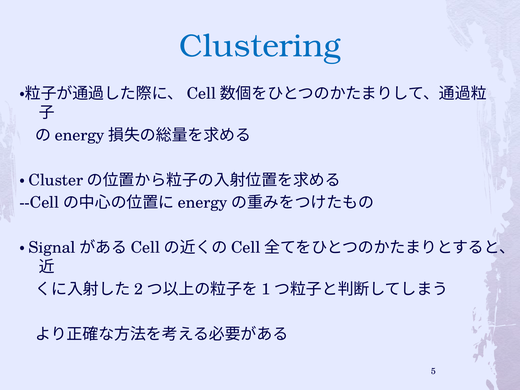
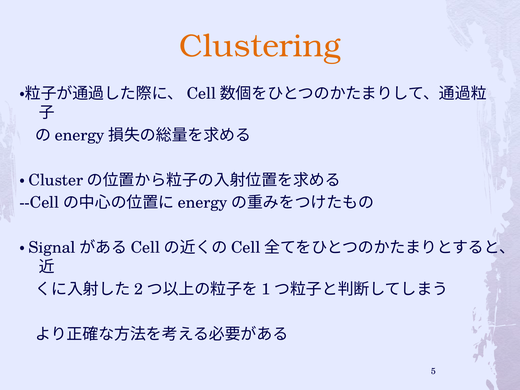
Clustering colour: blue -> orange
